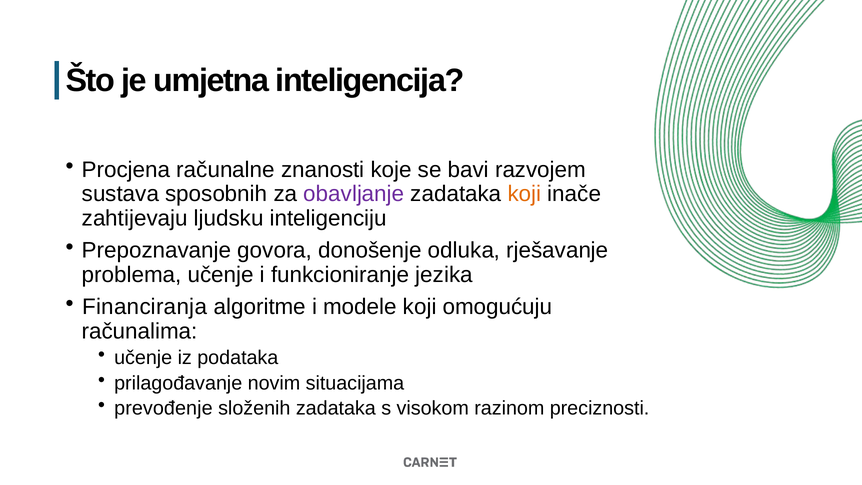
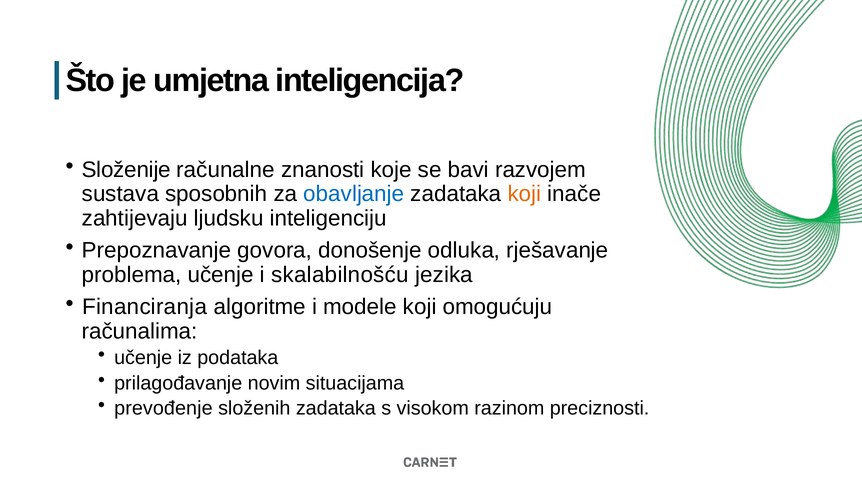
Procjena: Procjena -> Složenije
obavljanje colour: purple -> blue
funkcioniranje: funkcioniranje -> skalabilnošću
